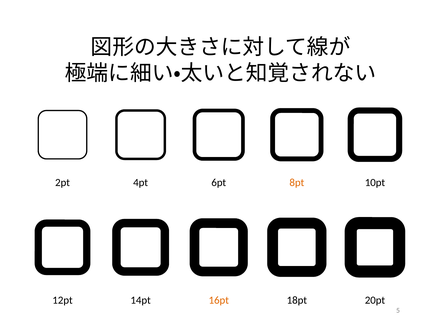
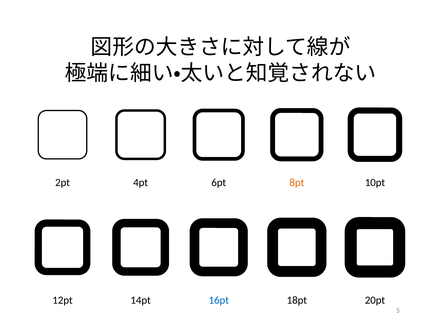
16pt colour: orange -> blue
